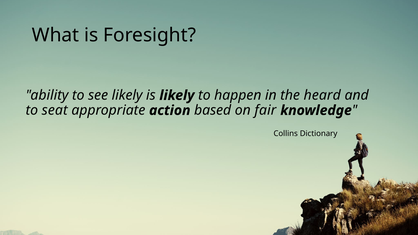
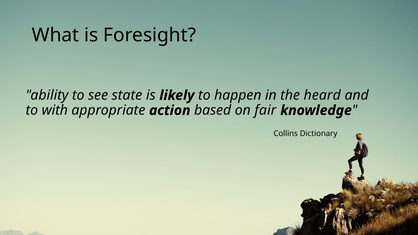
see likely: likely -> state
seat: seat -> with
